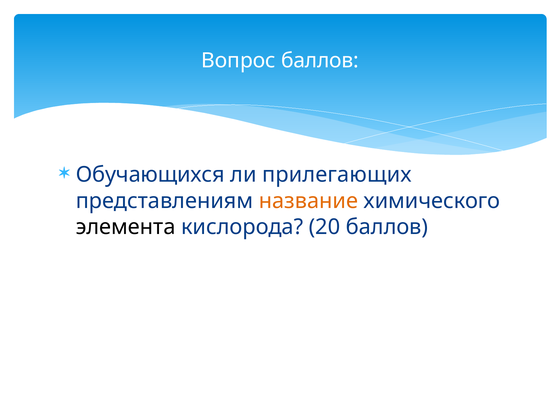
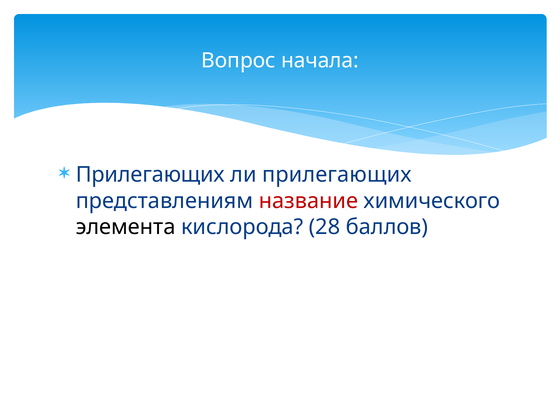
Вопрос баллов: баллов -> начала
Обучающихся at (150, 175): Обучающихся -> Прилегающих
название colour: orange -> red
20: 20 -> 28
